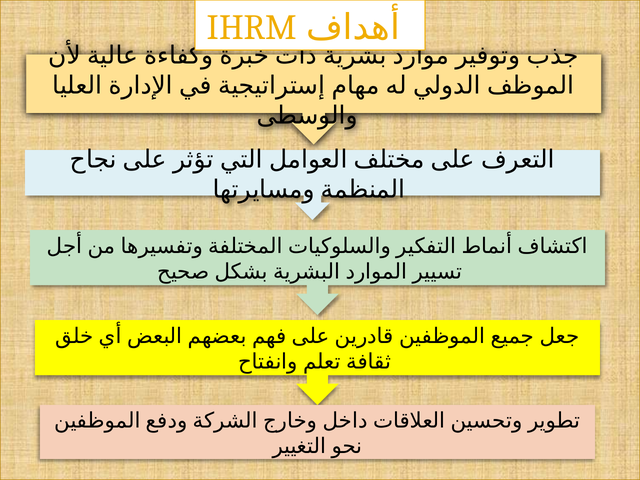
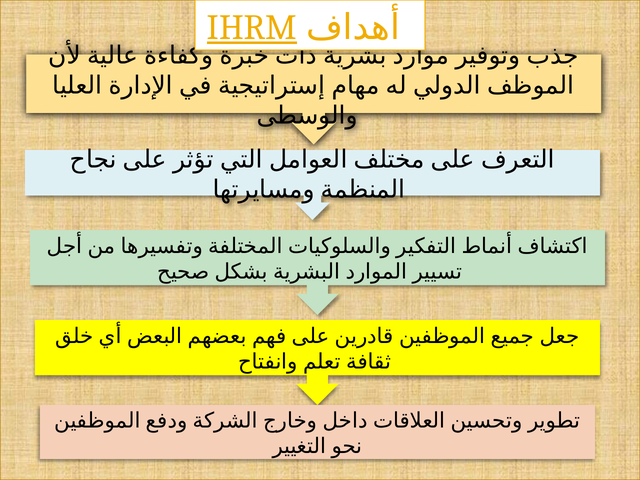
IHRM underline: none -> present
